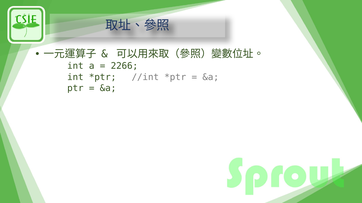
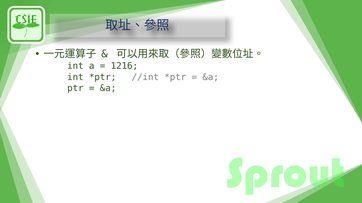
2266: 2266 -> 1216
